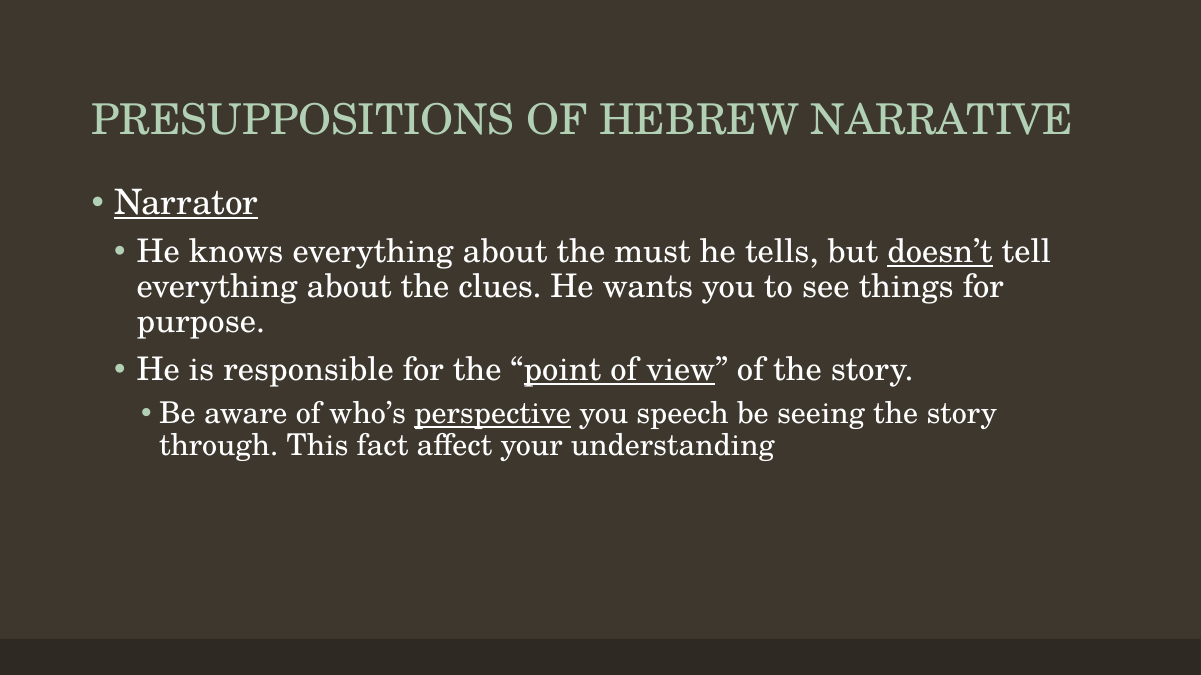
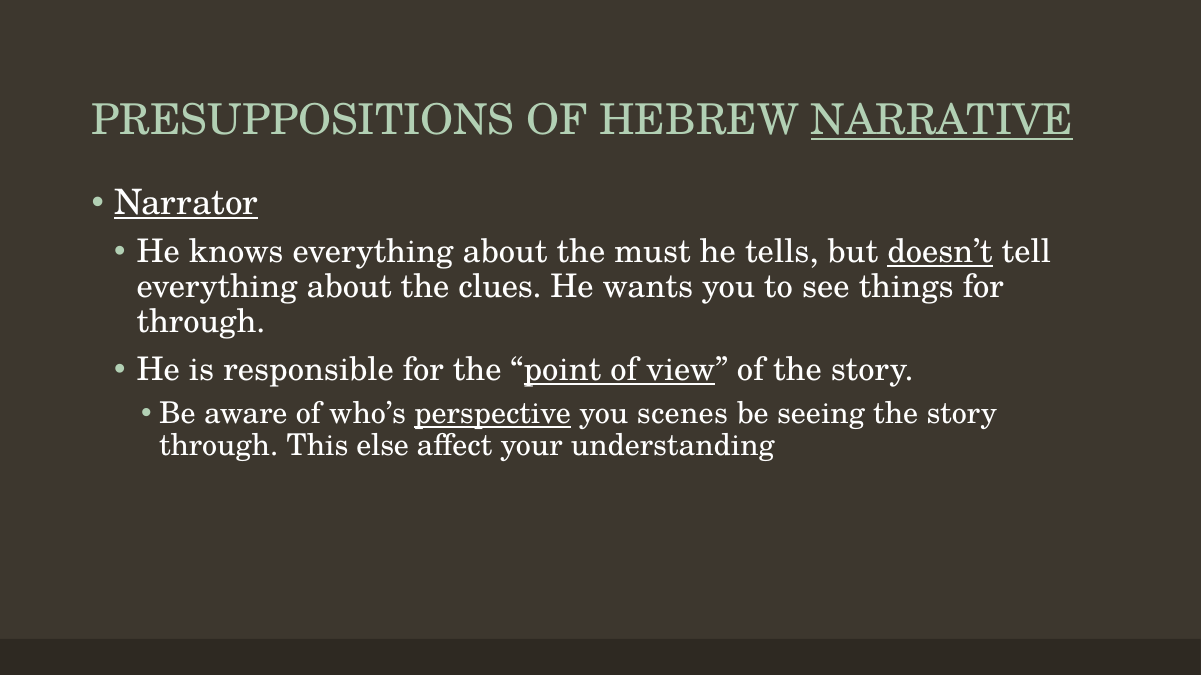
NARRATIVE underline: none -> present
purpose at (201, 322): purpose -> through
speech: speech -> scenes
fact: fact -> else
